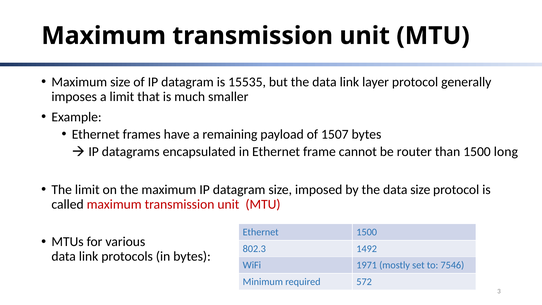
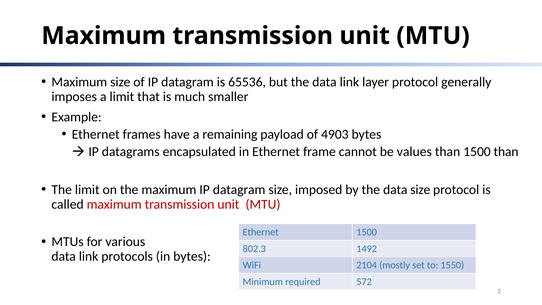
15535: 15535 -> 65536
1507: 1507 -> 4903
router: router -> values
1500 long: long -> than
1971: 1971 -> 2104
7546: 7546 -> 1550
